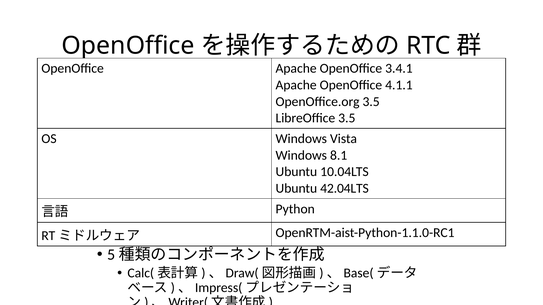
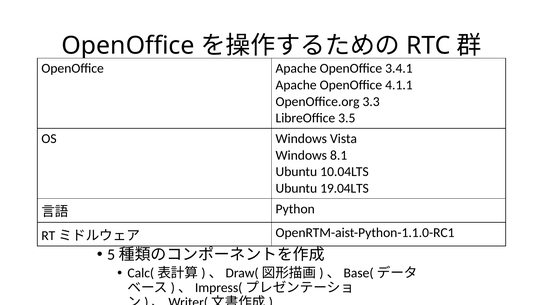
OpenOffice.org 3.5: 3.5 -> 3.3
42.04LTS: 42.04LTS -> 19.04LTS
